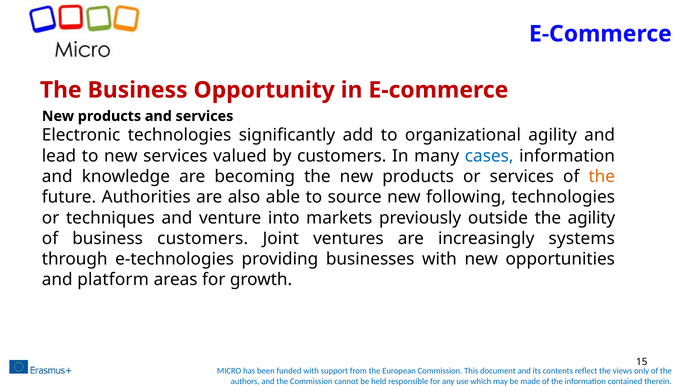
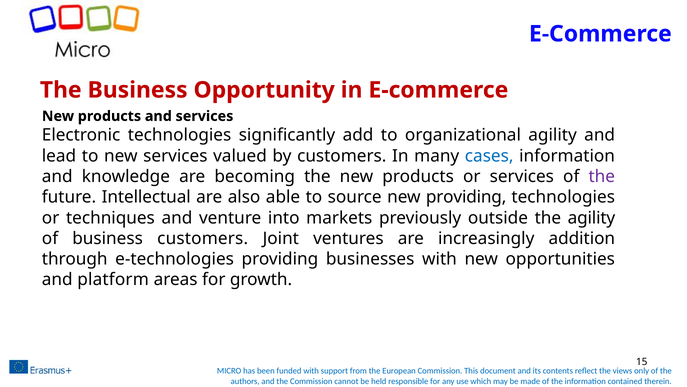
the at (602, 176) colour: orange -> purple
Authorities: Authorities -> Intellectual
new following: following -> providing
systems: systems -> addition
